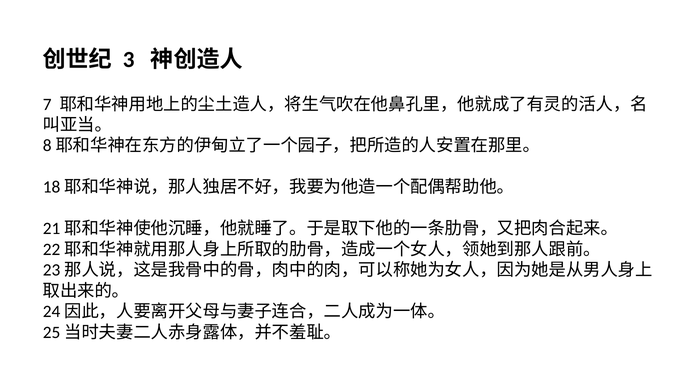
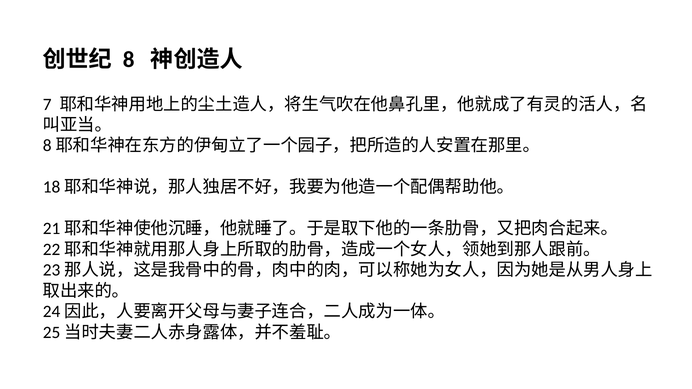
3: 3 -> 8
